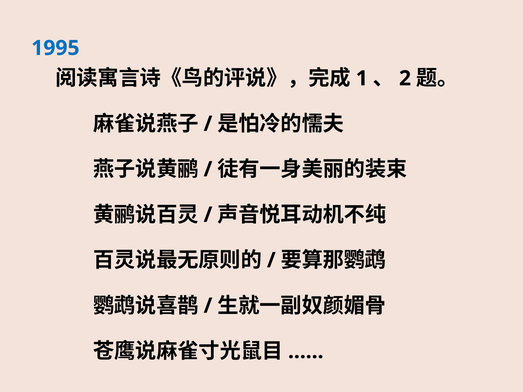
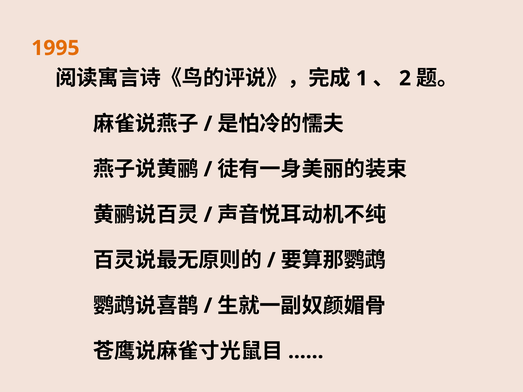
1995 colour: blue -> orange
